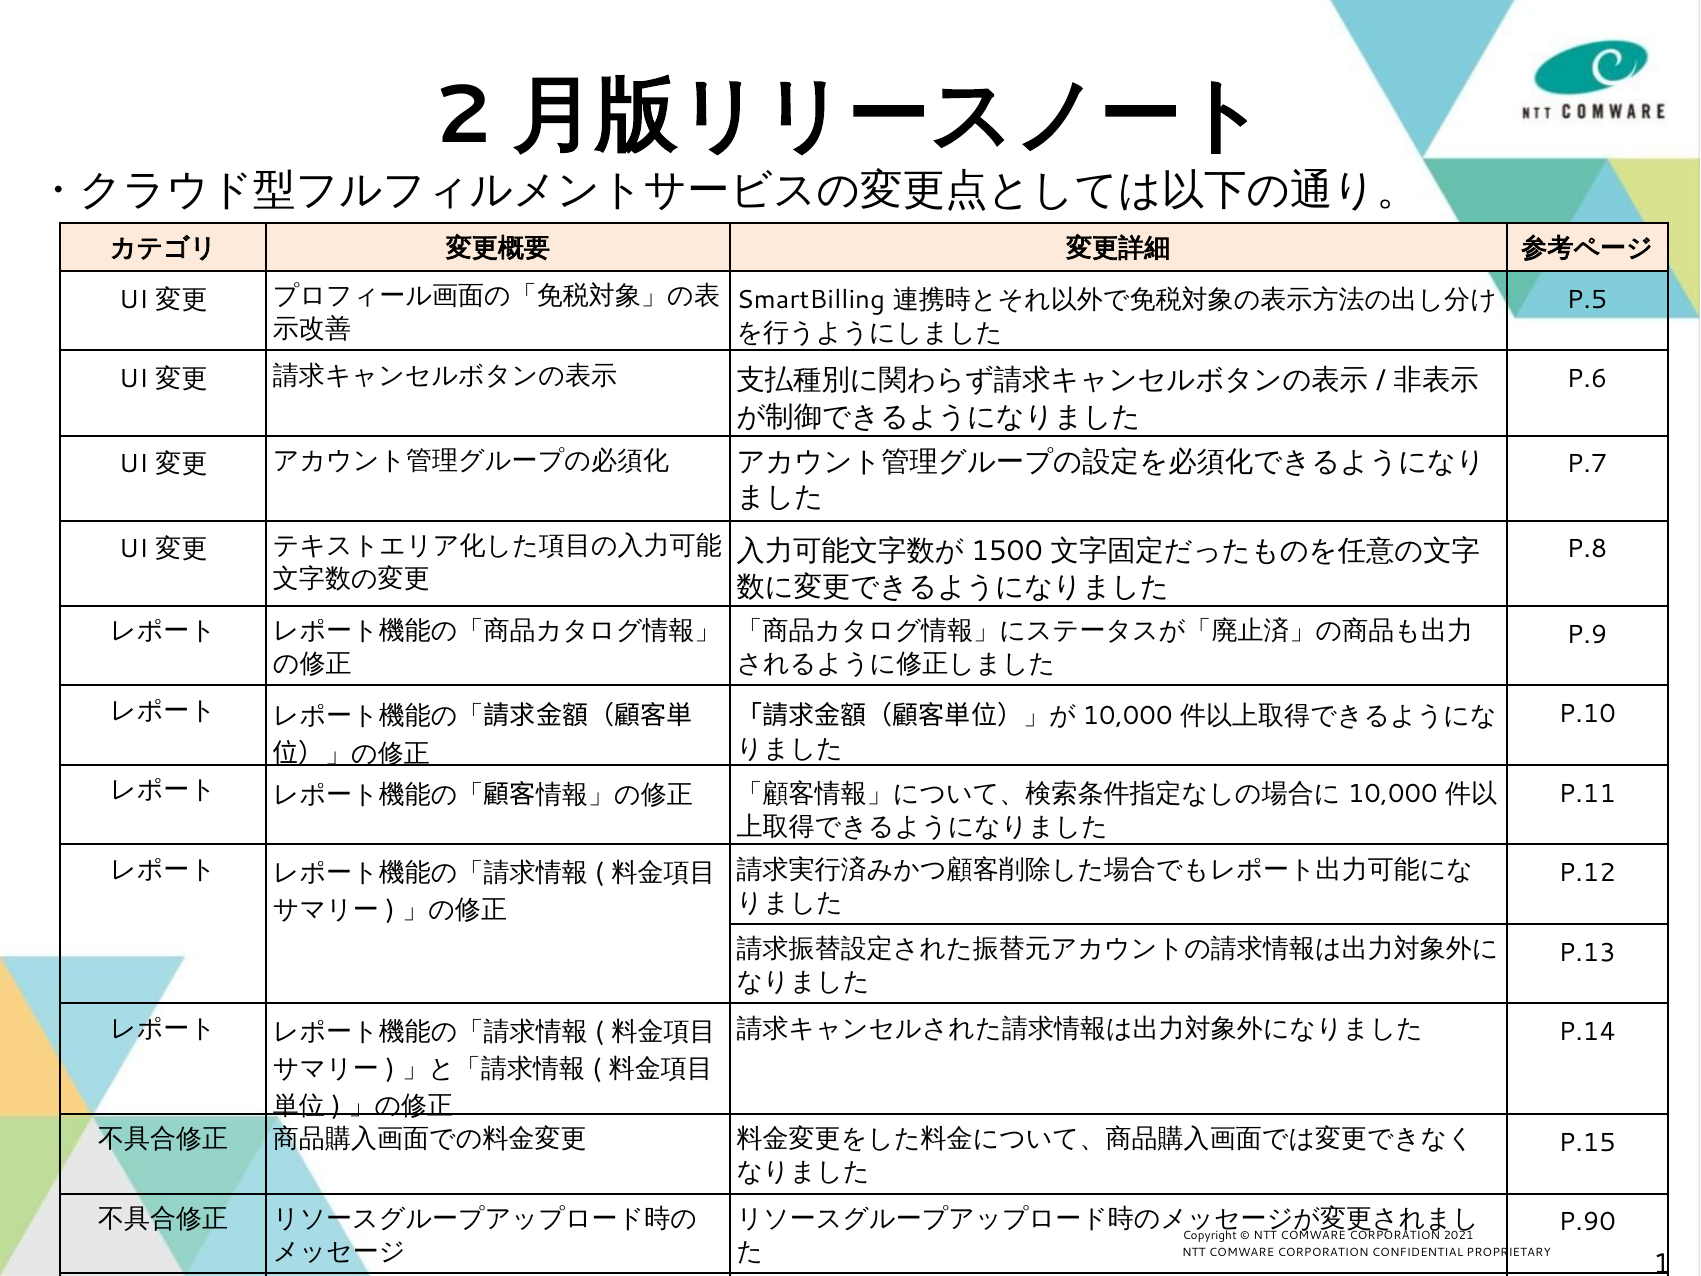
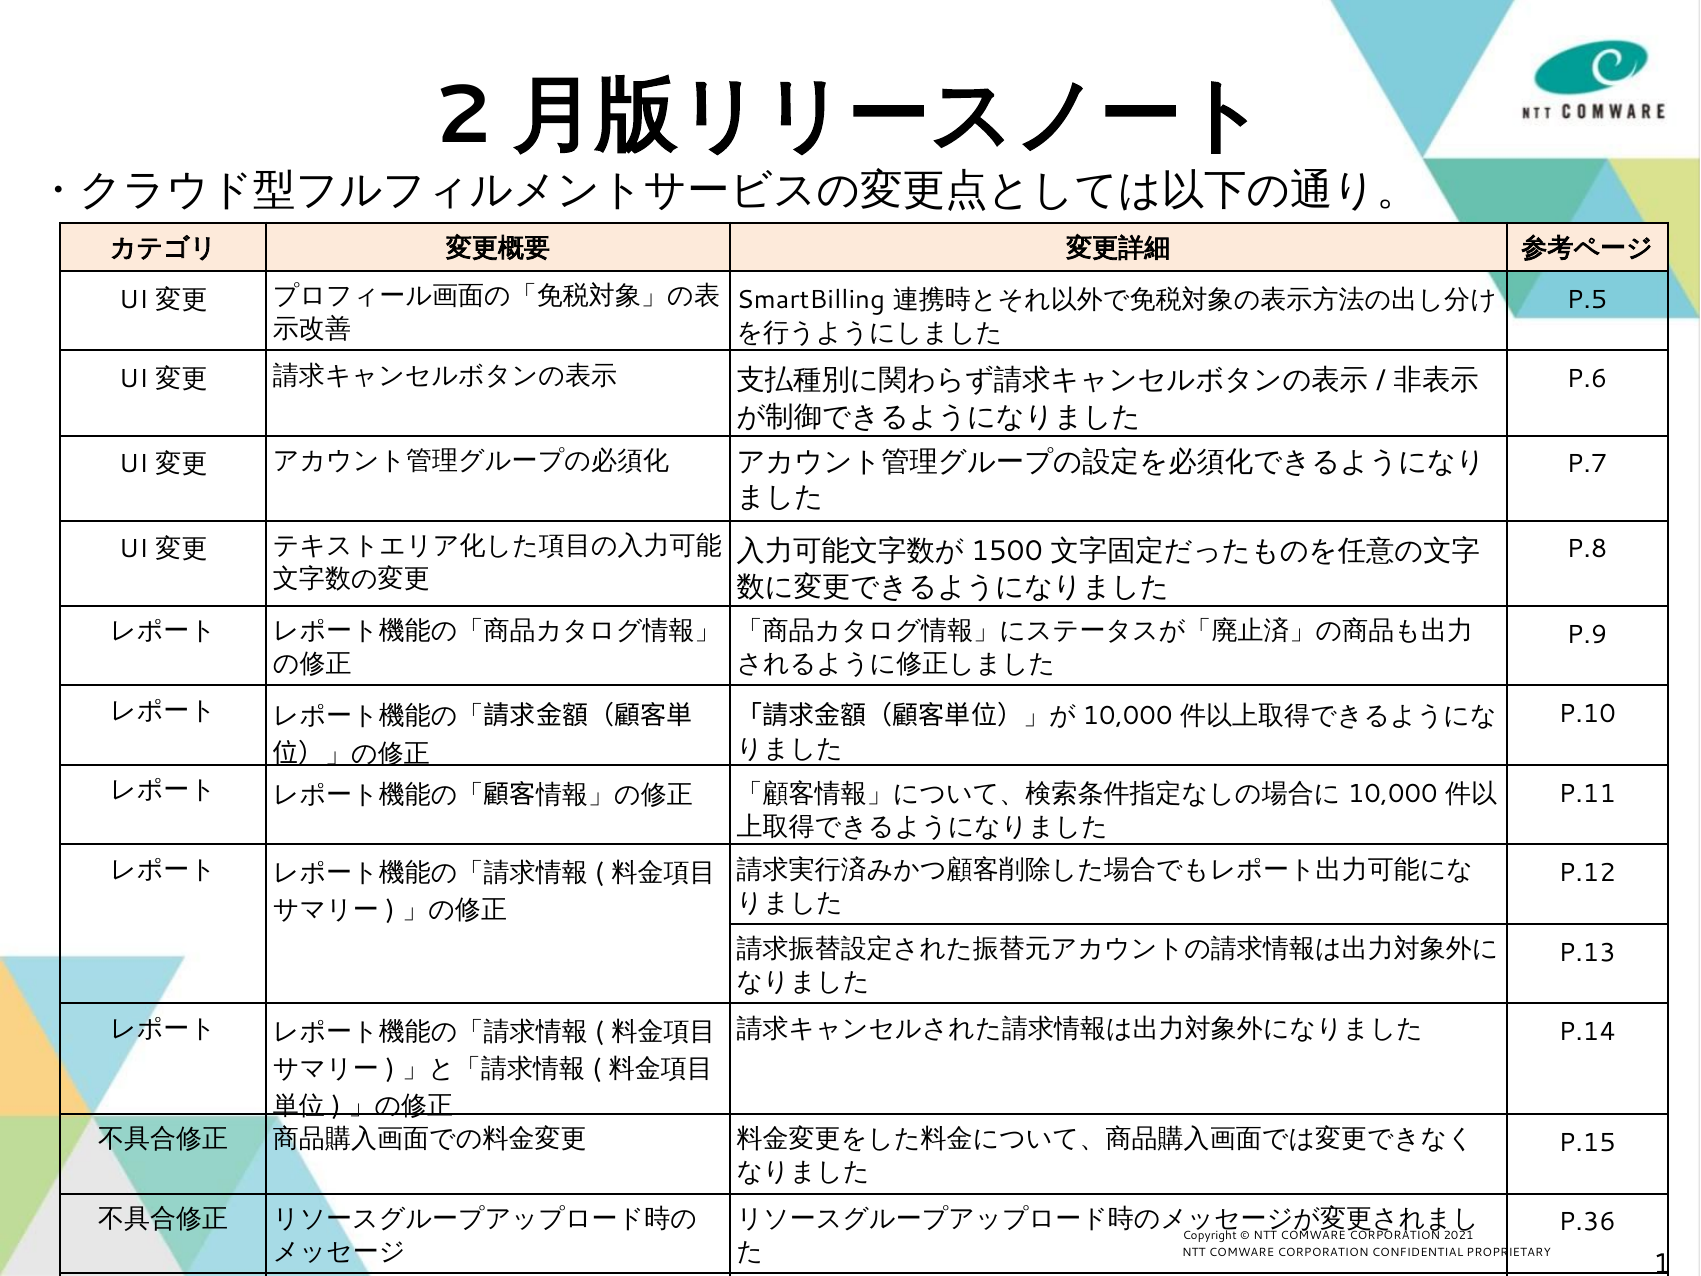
P.90: P.90 -> P.36
